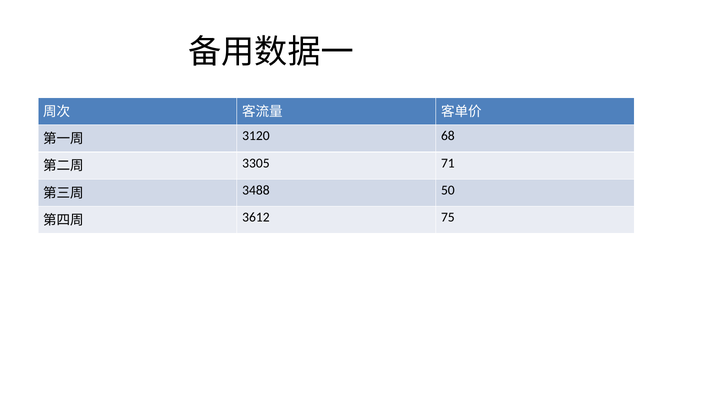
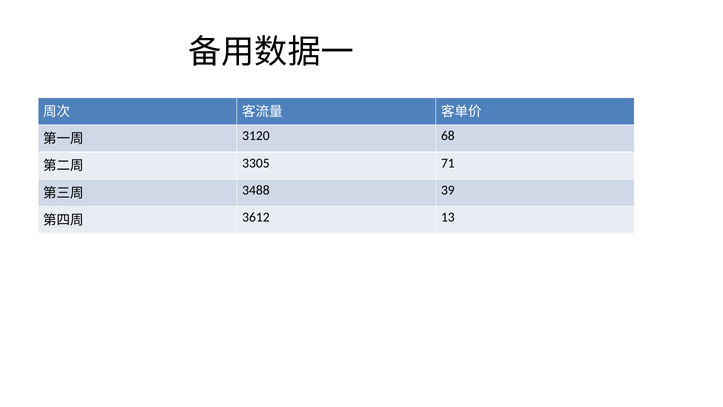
50: 50 -> 39
75: 75 -> 13
